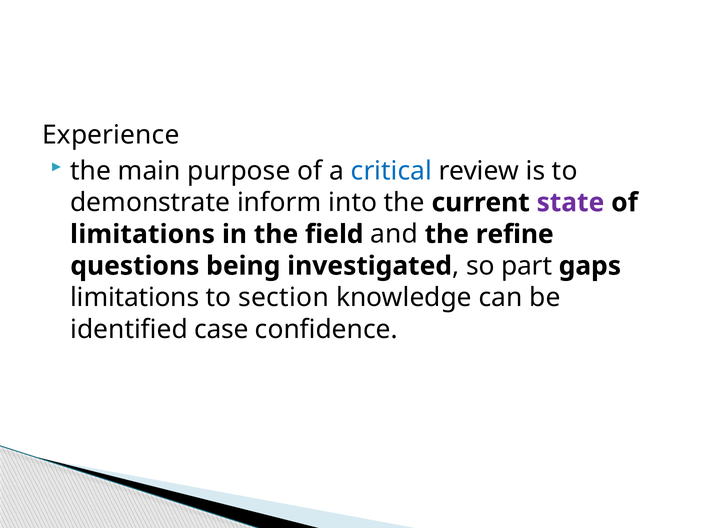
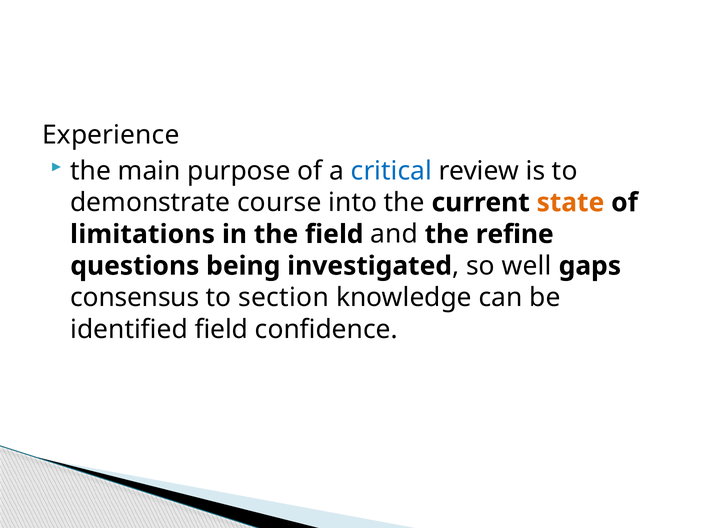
inform: inform -> course
state colour: purple -> orange
part: part -> well
limitations at (135, 298): limitations -> consensus
identified case: case -> field
